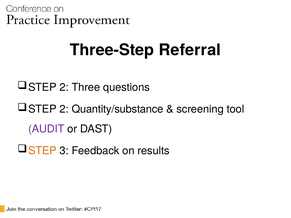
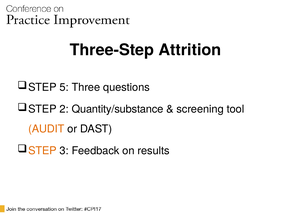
Referral: Referral -> Attrition
2 at (64, 87): 2 -> 5
AUDIT colour: purple -> orange
